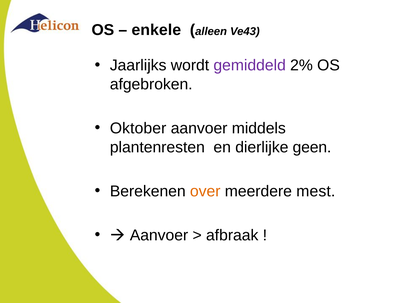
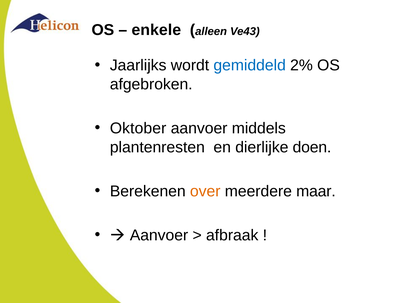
gemiddeld colour: purple -> blue
geen: geen -> doen
mest: mest -> maar
